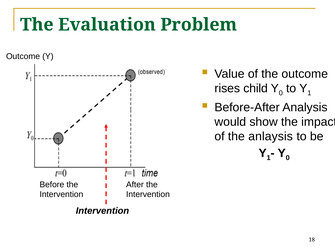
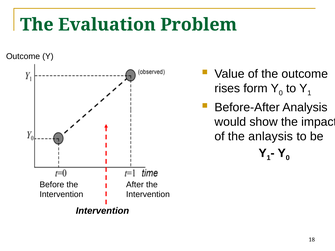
child: child -> form
